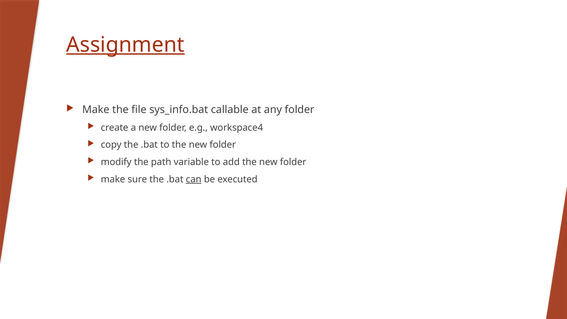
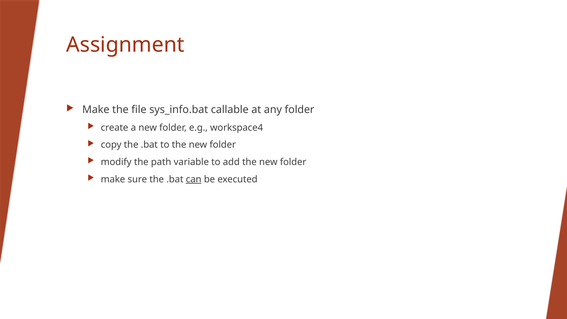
Assignment underline: present -> none
